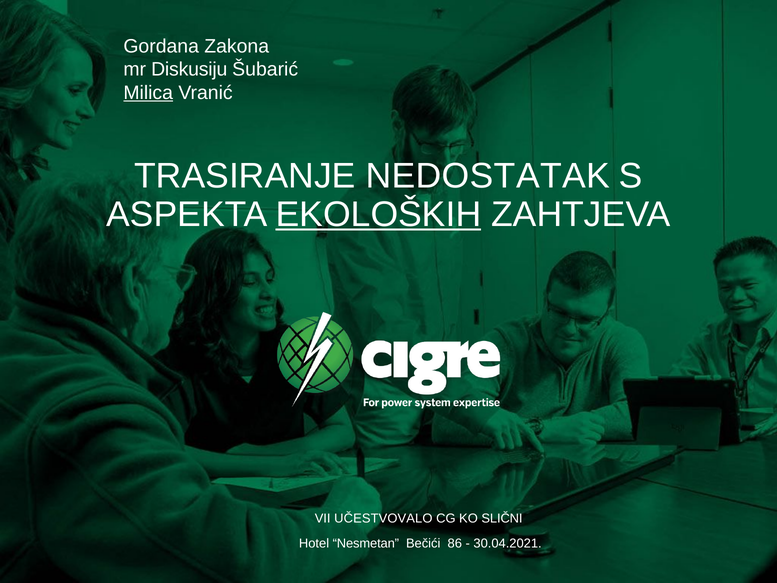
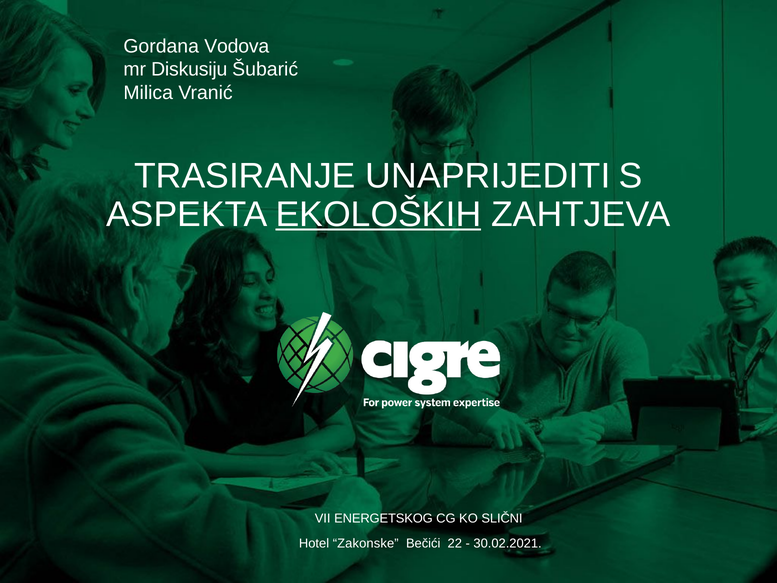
Zakona: Zakona -> Vodova
Milica underline: present -> none
NEDOSTATAK: NEDOSTATAK -> UNAPRIJEDITI
UČESTVOVALO: UČESTVOVALO -> ENERGETSKOG
Nesmetan: Nesmetan -> Zakonske
86: 86 -> 22
30.04.2021: 30.04.2021 -> 30.02.2021
